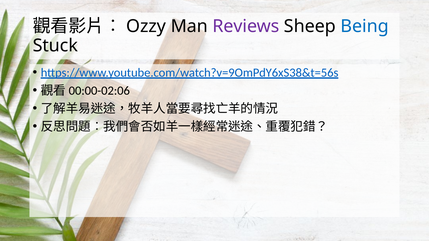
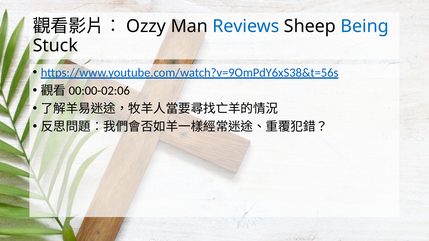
Reviews colour: purple -> blue
